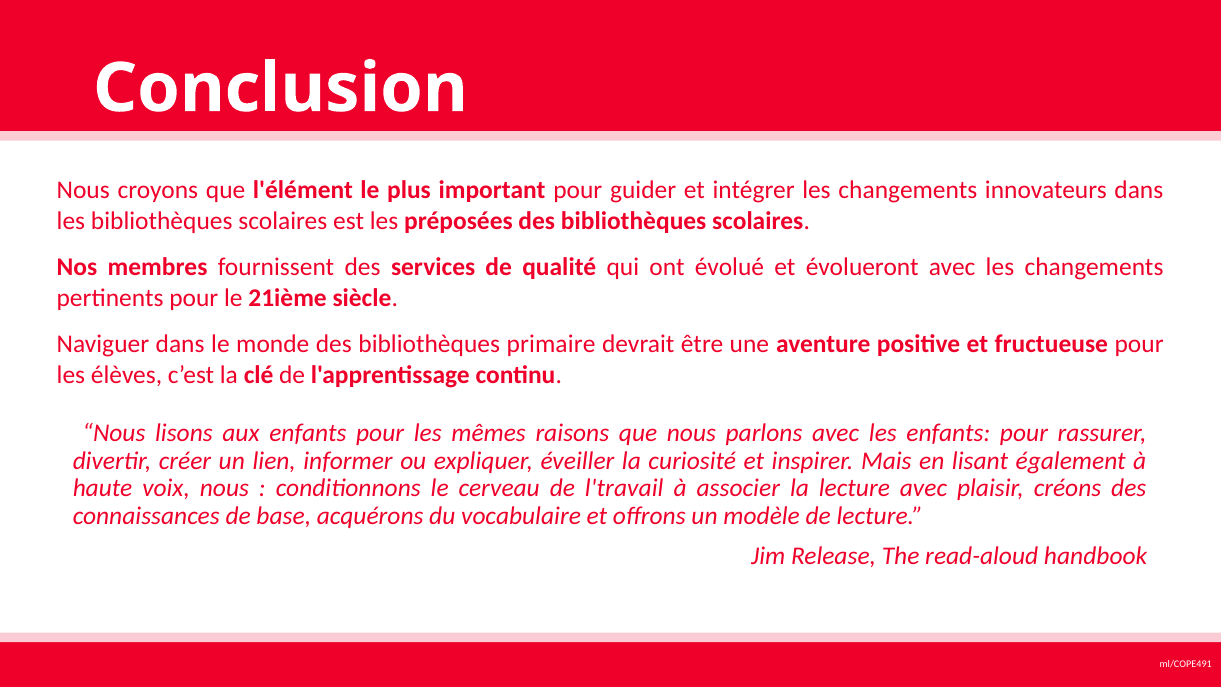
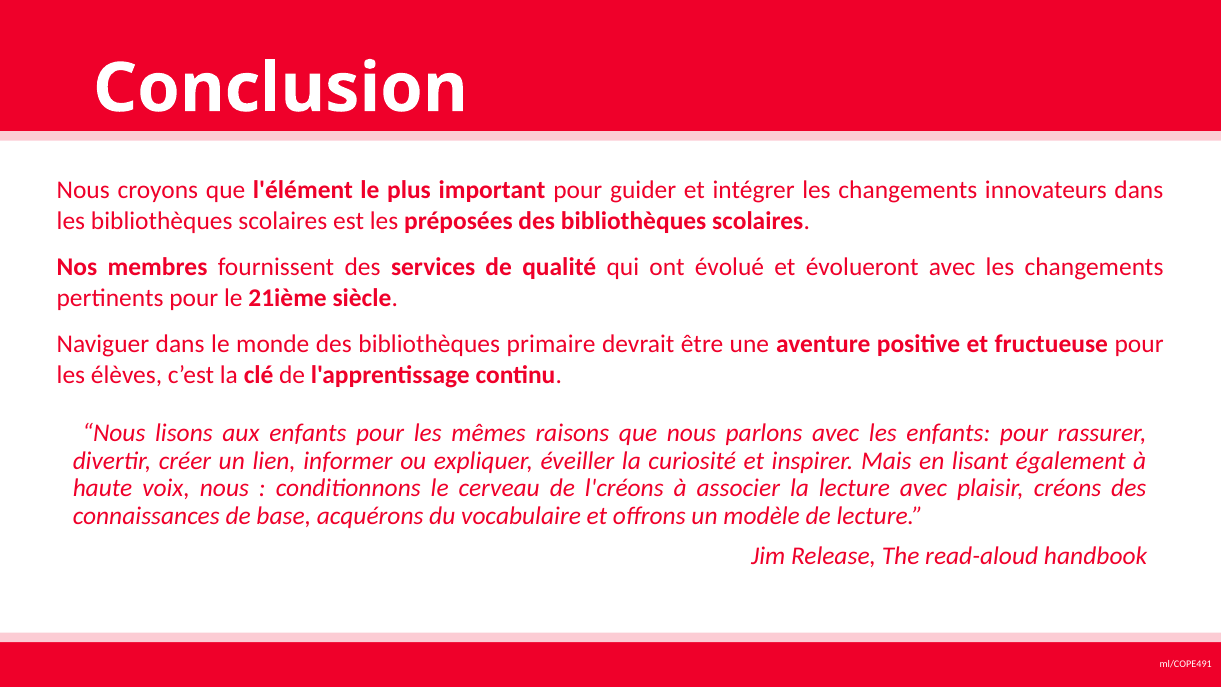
l'travail: l'travail -> l'créons
